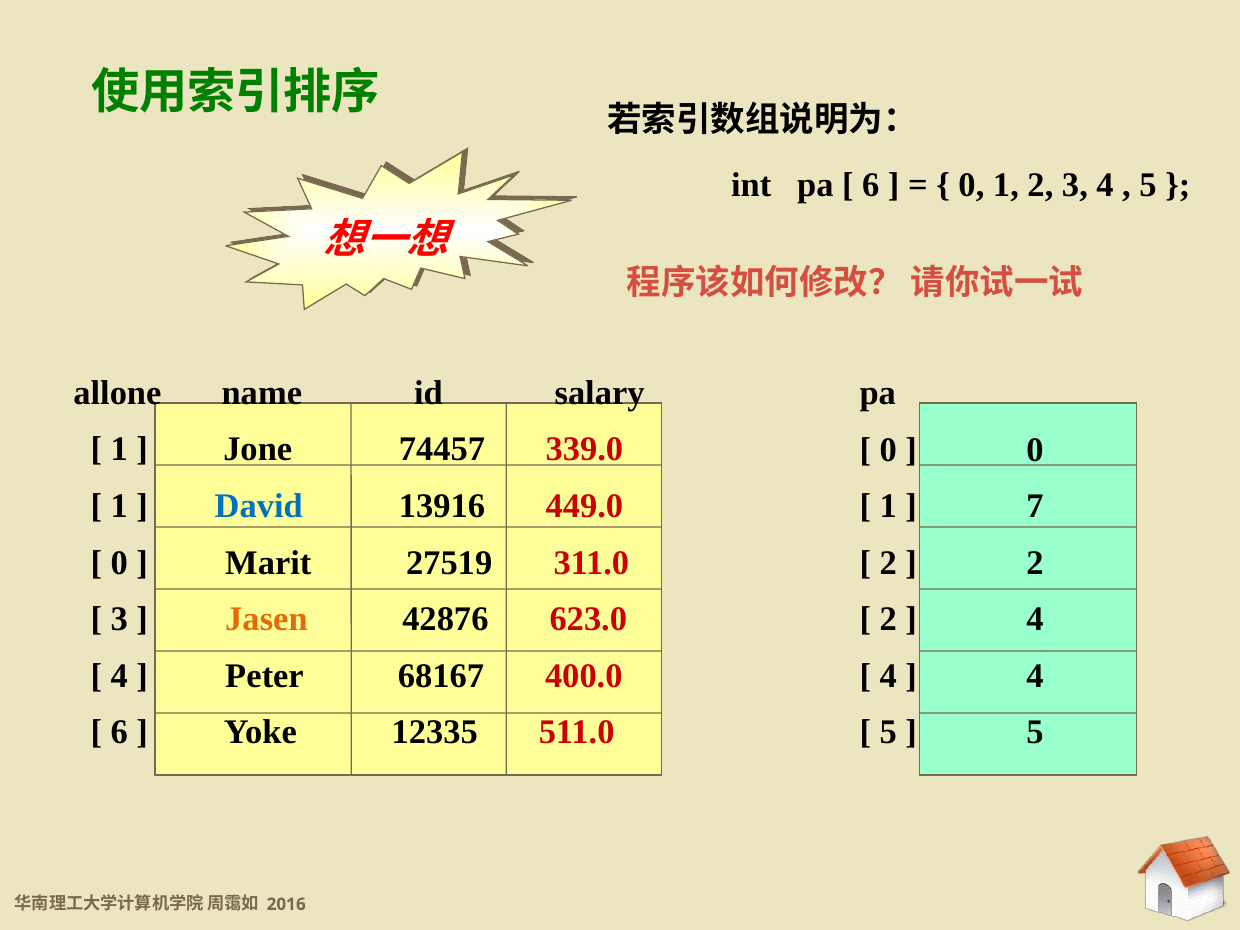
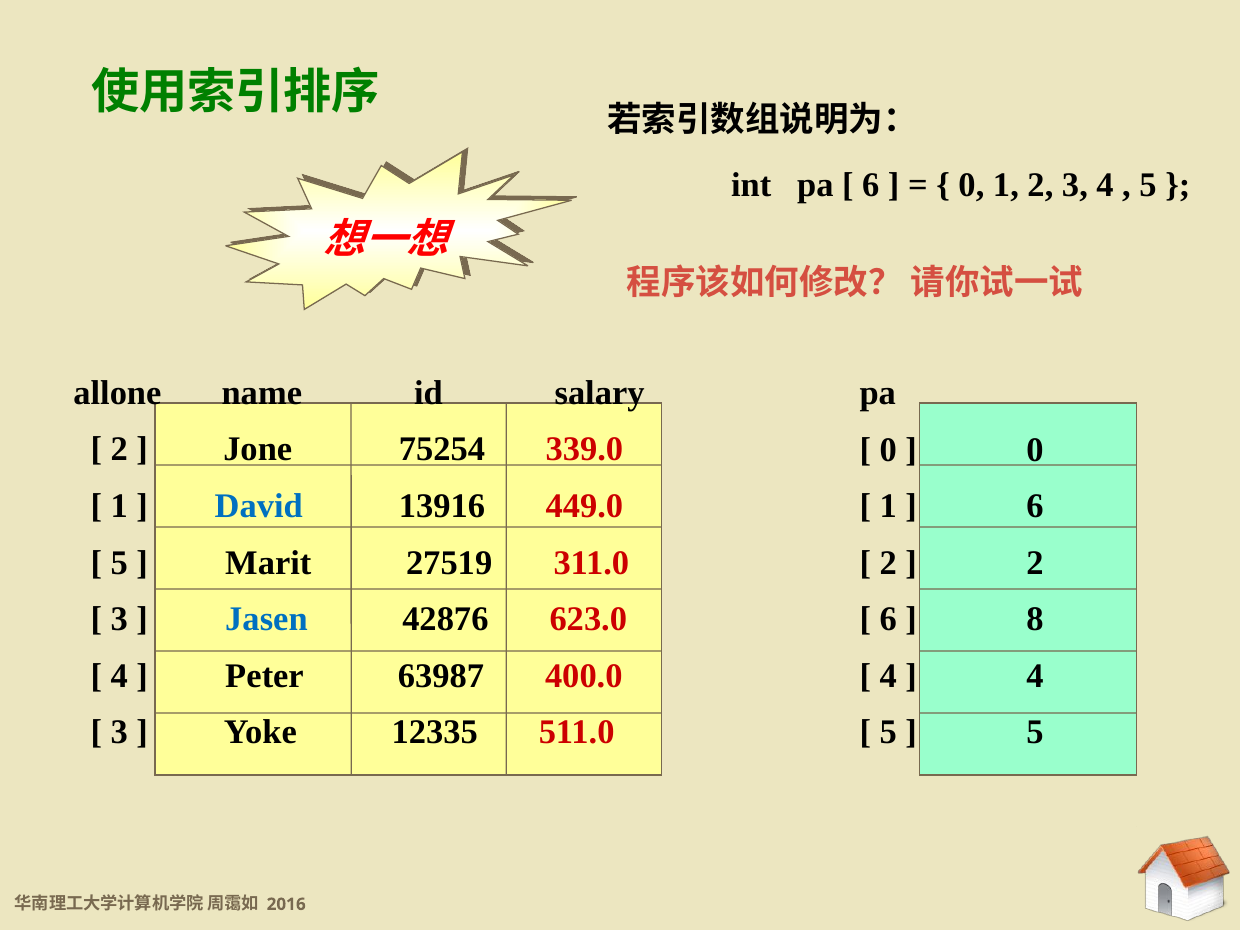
1 at (119, 450): 1 -> 2
74457: 74457 -> 75254
7 at (1035, 506): 7 -> 6
0 at (119, 563): 0 -> 5
Jasen colour: orange -> blue
2 at (888, 619): 2 -> 6
4 at (1035, 619): 4 -> 8
68167: 68167 -> 63987
6 at (119, 732): 6 -> 3
